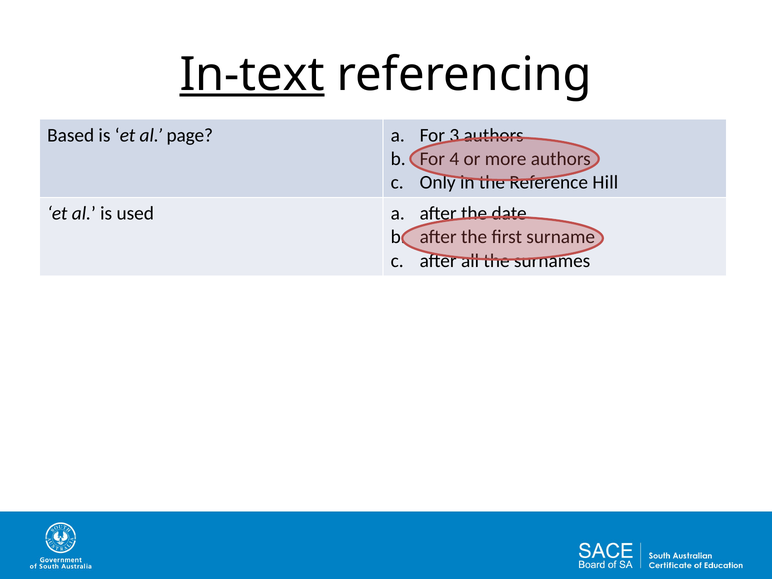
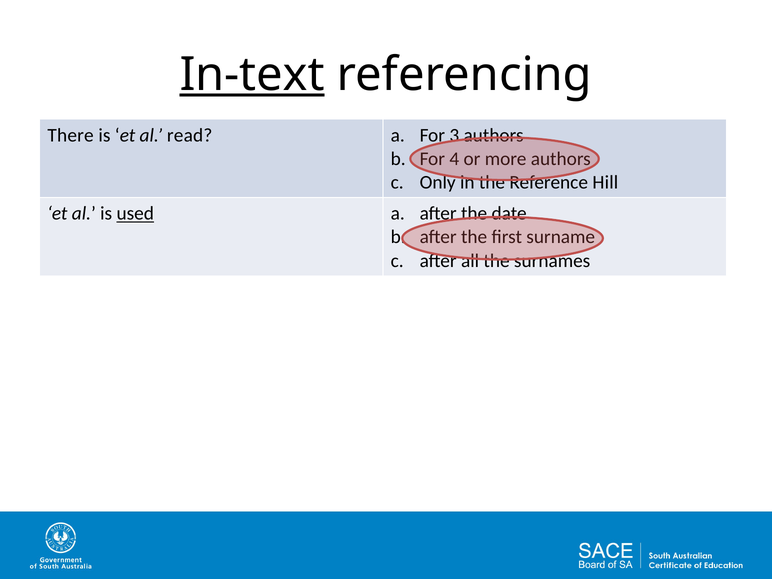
Based: Based -> There
page: page -> read
used underline: none -> present
